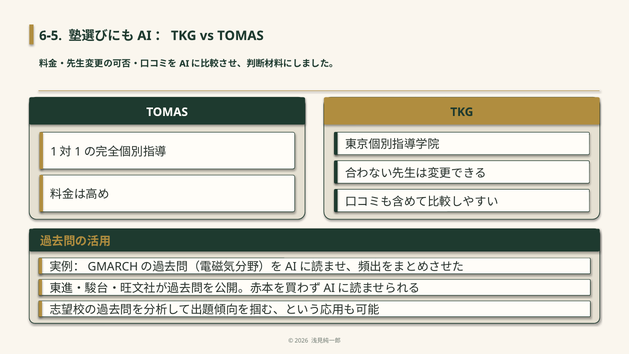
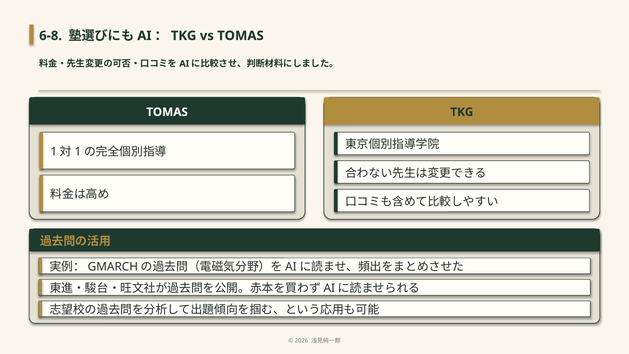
6-5: 6-5 -> 6-8
